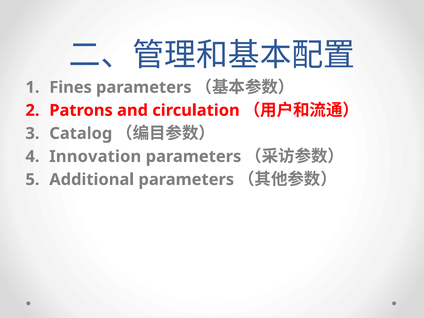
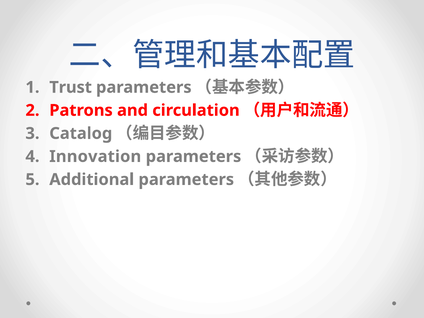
Fines: Fines -> Trust
